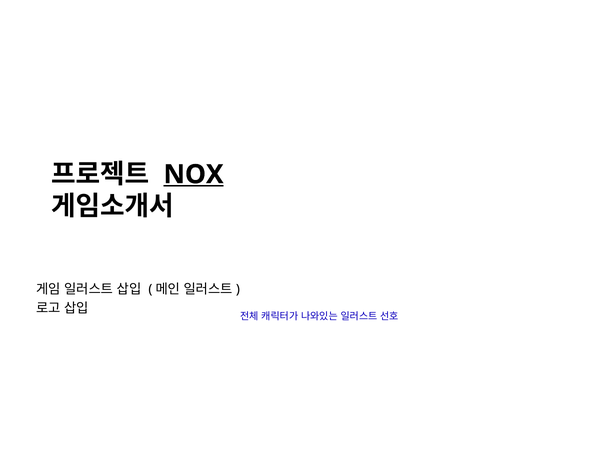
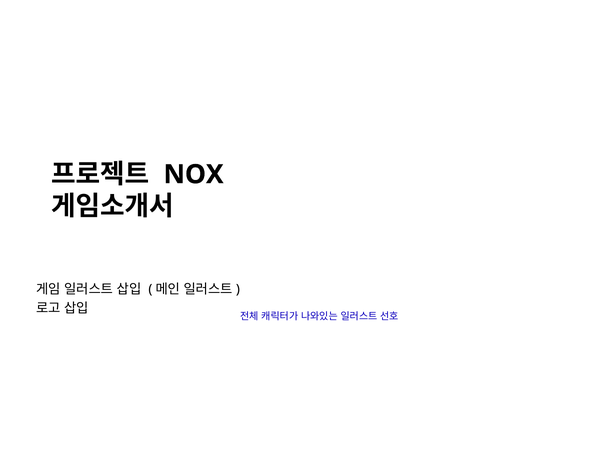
NOX underline: present -> none
